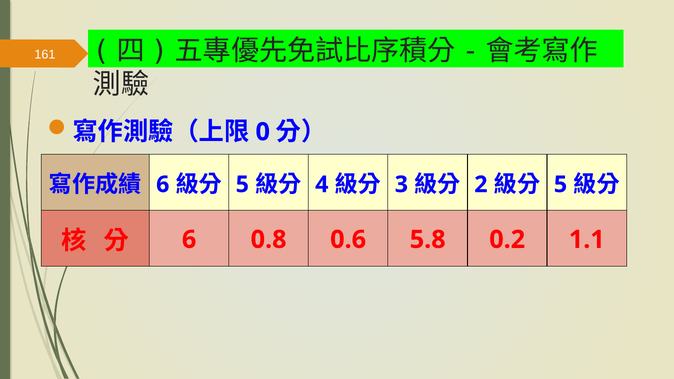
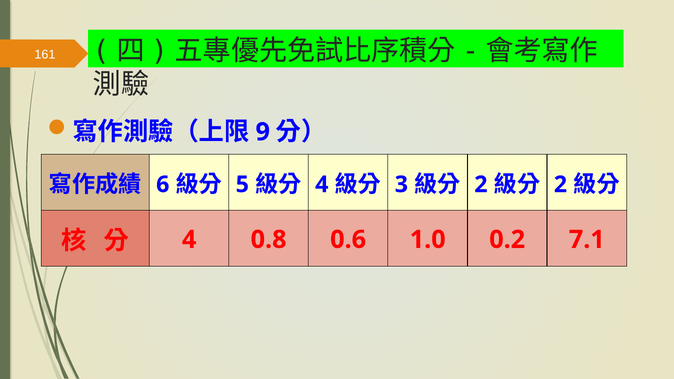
0: 0 -> 9
5 at (560, 185): 5 -> 2
6 at (189, 240): 6 -> 4
5.8: 5.8 -> 1.0
1.1: 1.1 -> 7.1
